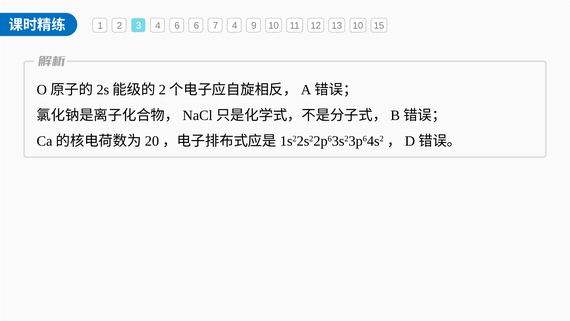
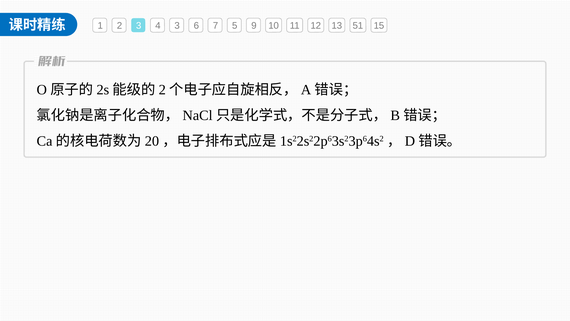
4 6: 6 -> 3
7 4: 4 -> 5
13 10: 10 -> 51
